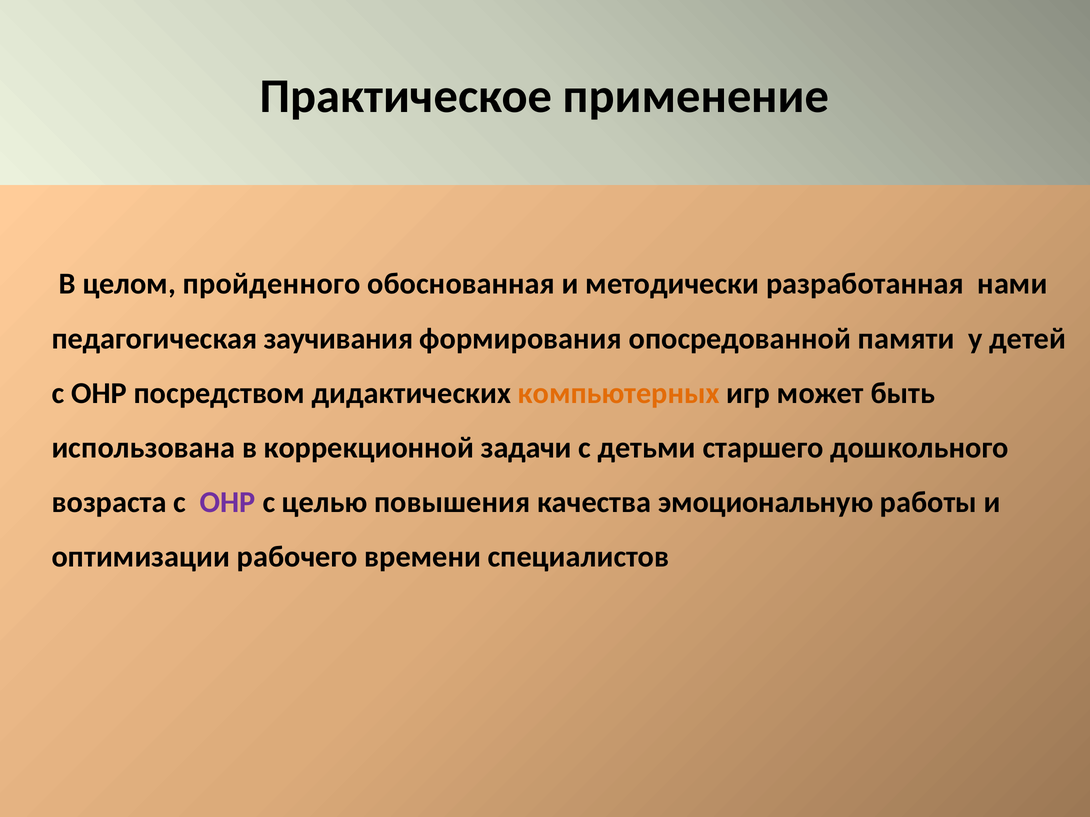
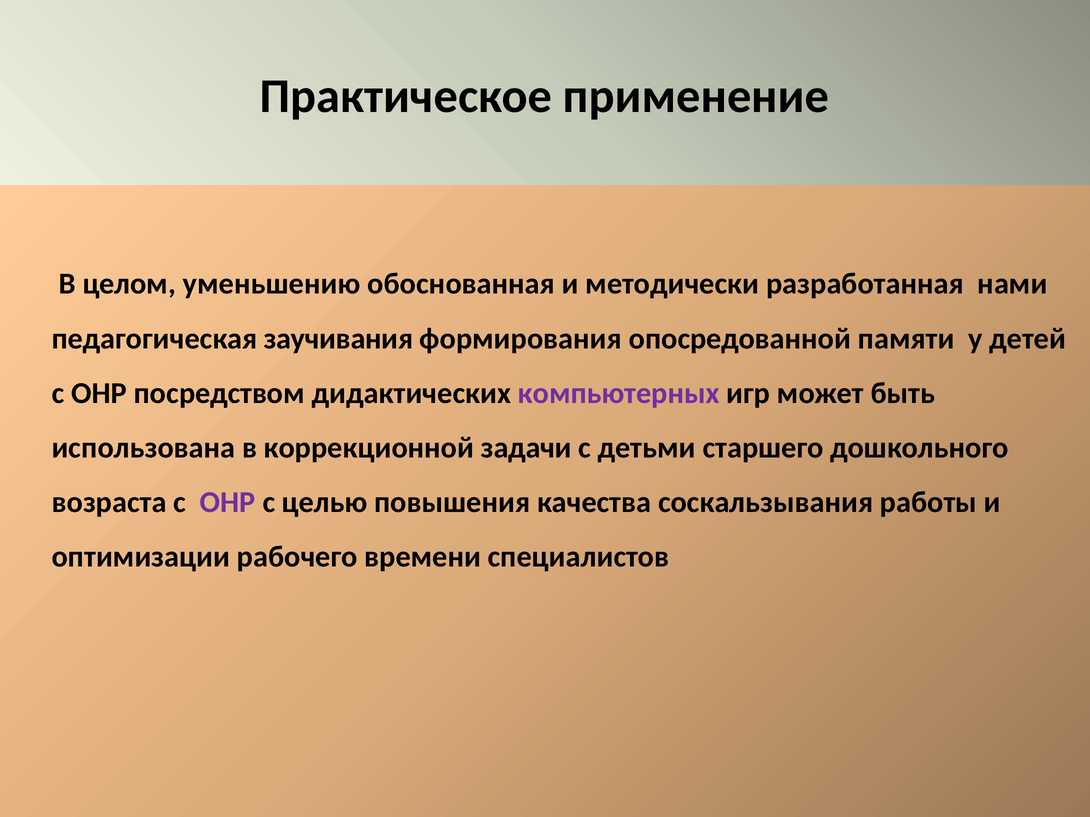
пройденного: пройденного -> уменьшению
компьютерных colour: orange -> purple
эмоциональную: эмоциональную -> соскальзывания
